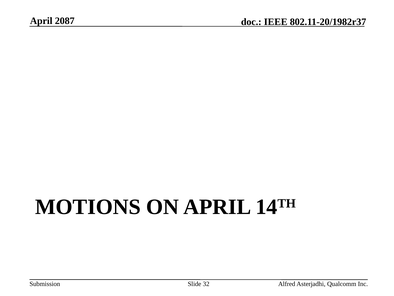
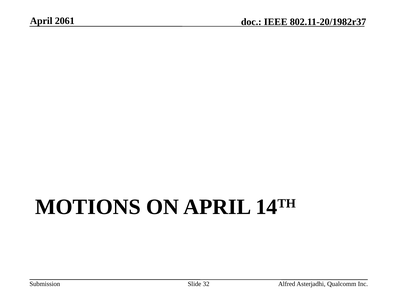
2087: 2087 -> 2061
